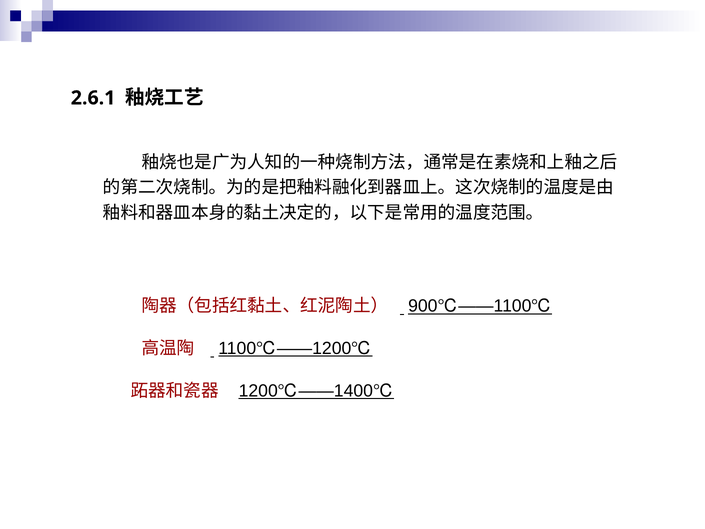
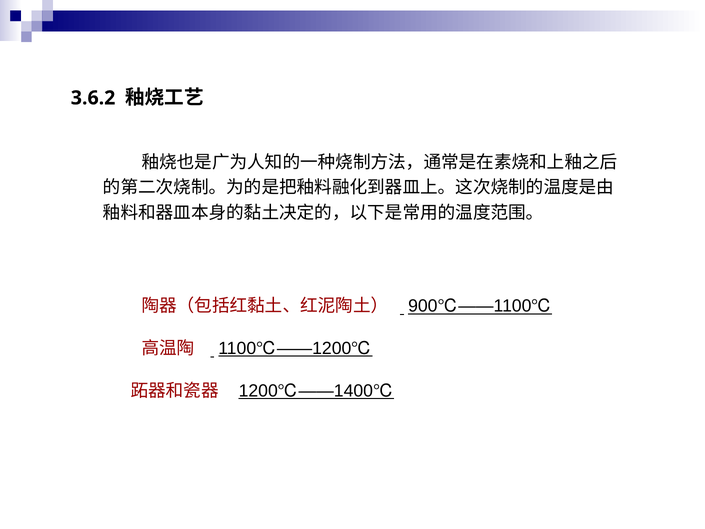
2.6.1: 2.6.1 -> 3.6.2
